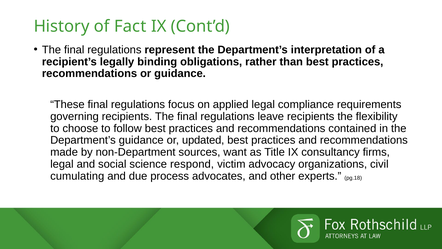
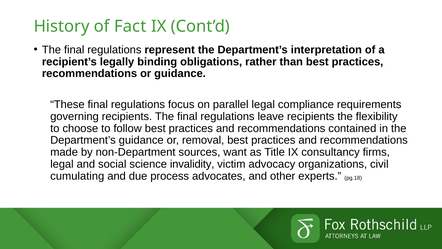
applied: applied -> parallel
updated: updated -> removal
respond: respond -> invalidity
